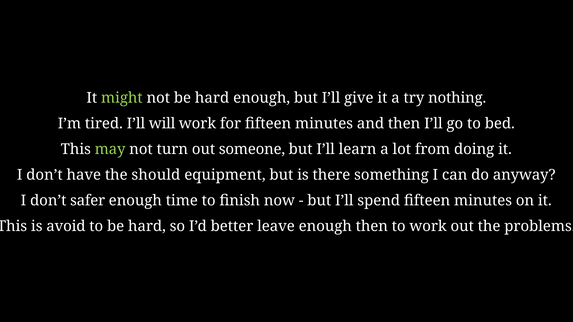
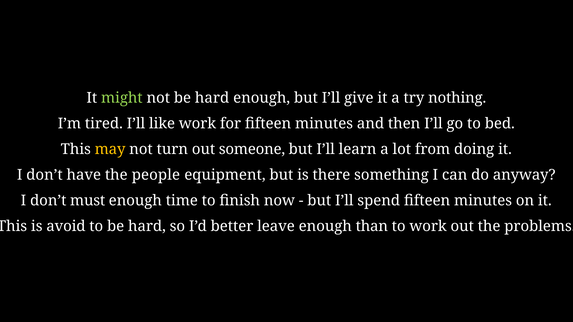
will: will -> like
may colour: light green -> yellow
should: should -> people
safer: safer -> must
enough then: then -> than
